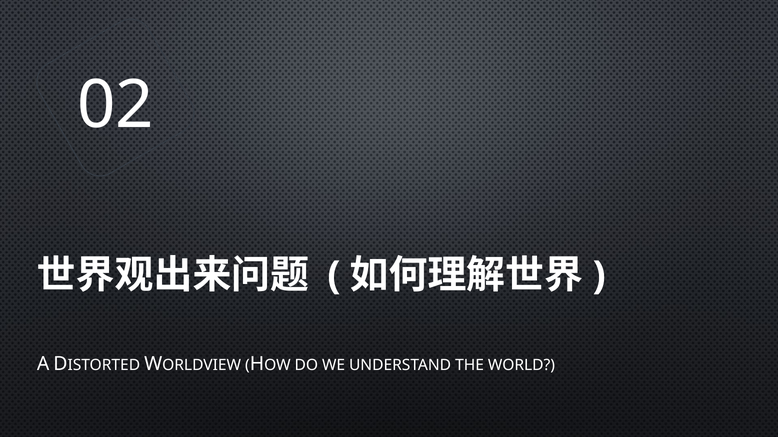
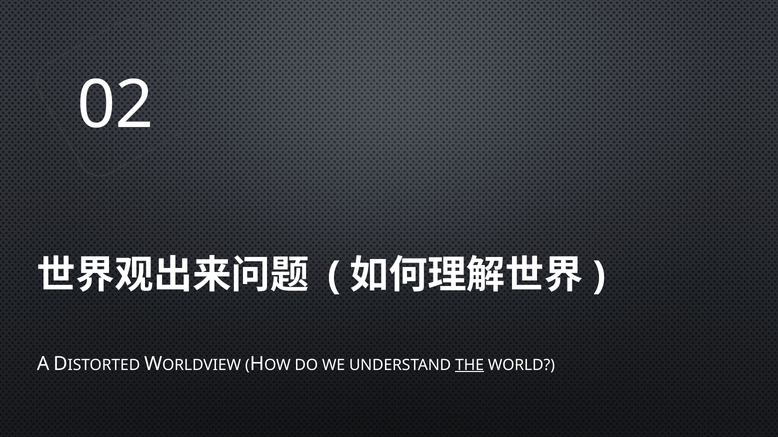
THE underline: none -> present
